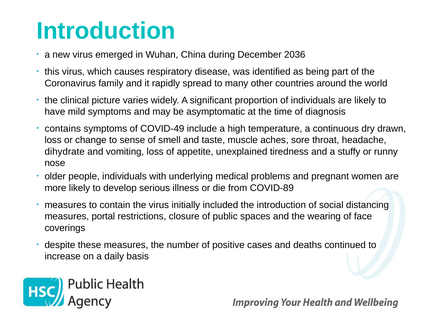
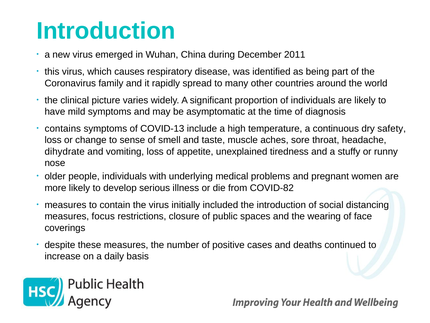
2036: 2036 -> 2011
COVID-49: COVID-49 -> COVID-13
drawn: drawn -> safety
COVID-89: COVID-89 -> COVID-82
portal: portal -> focus
